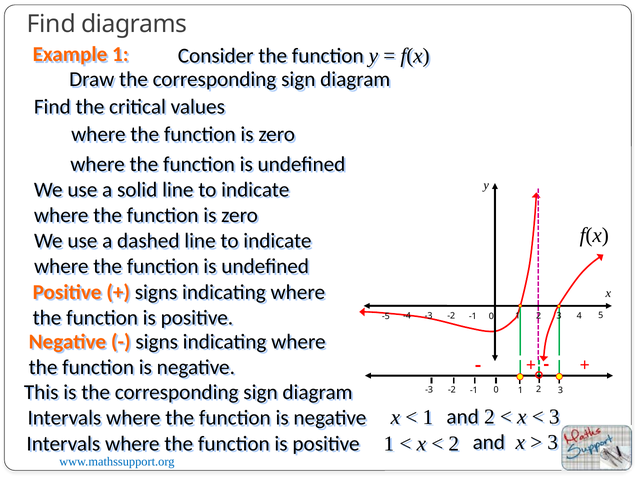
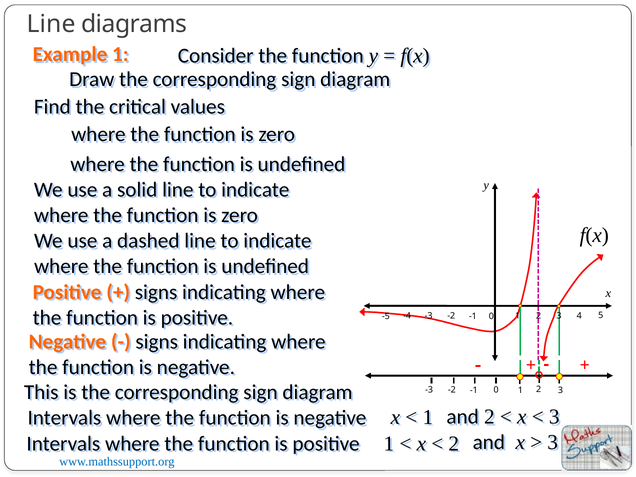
Find at (51, 24): Find -> Line
